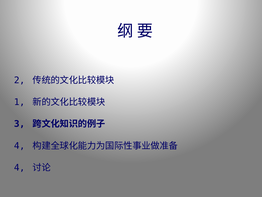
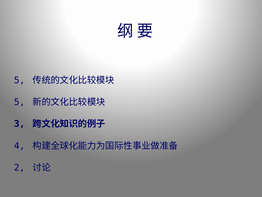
2 at (19, 80): 2 -> 5
1 at (19, 102): 1 -> 5
4 at (19, 167): 4 -> 2
